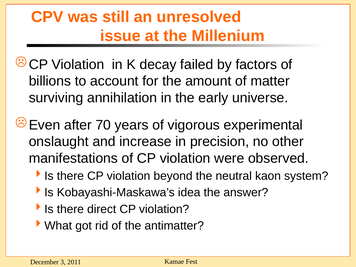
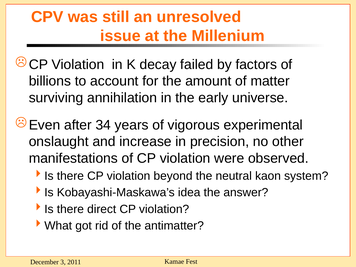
70: 70 -> 34
